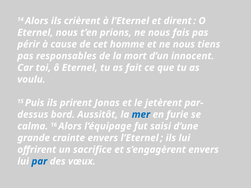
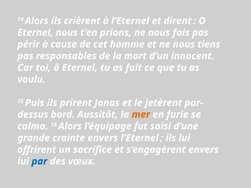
mer colour: blue -> orange
